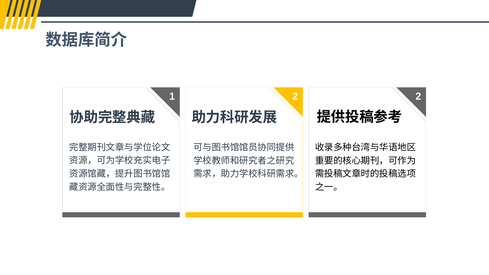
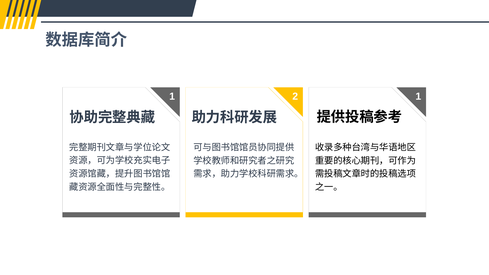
1 2: 2 -> 1
